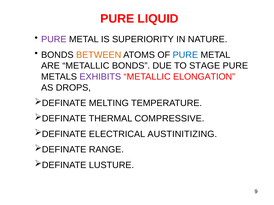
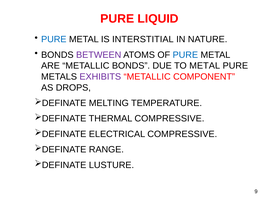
PURE at (54, 39) colour: purple -> blue
SUPERIORITY: SUPERIORITY -> INTERSTITIAL
BETWEEN colour: orange -> purple
TO STAGE: STAGE -> METAL
ELONGATION: ELONGATION -> COMPONENT
ELECTRICAL AUSTINITIZING: AUSTINITIZING -> COMPRESSIVE
